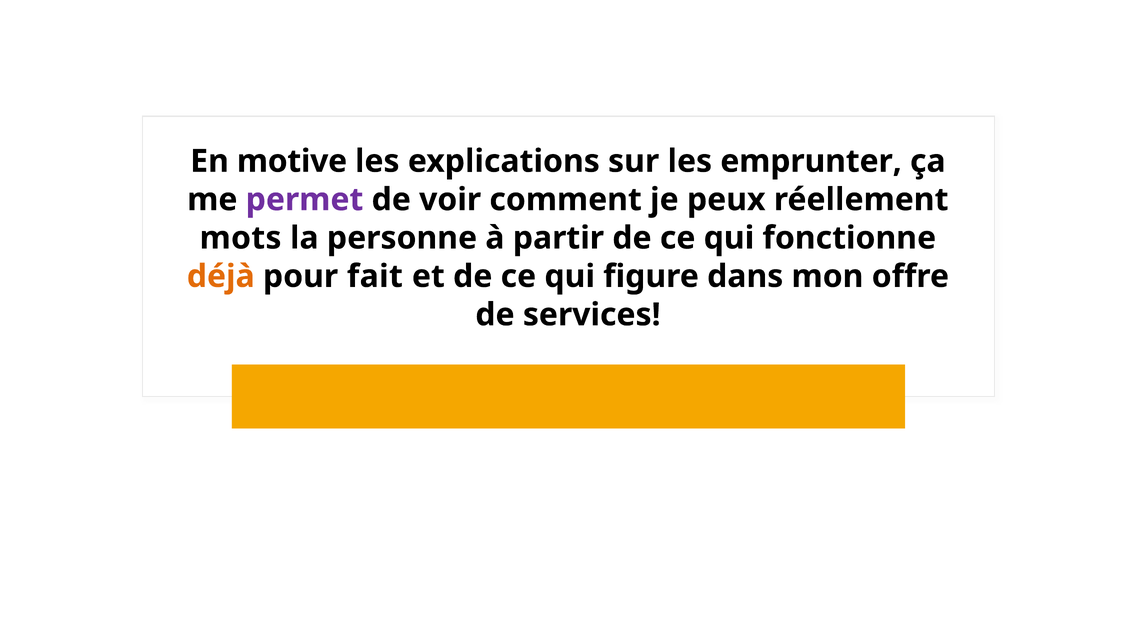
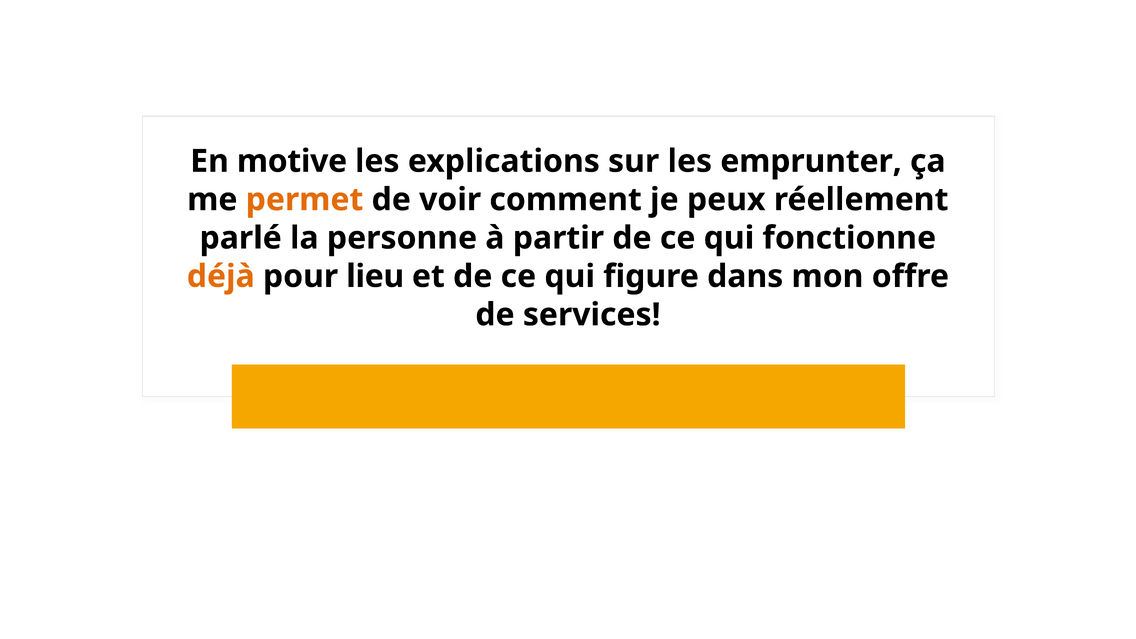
permet colour: purple -> orange
mots: mots -> parlé
fait: fait -> lieu
